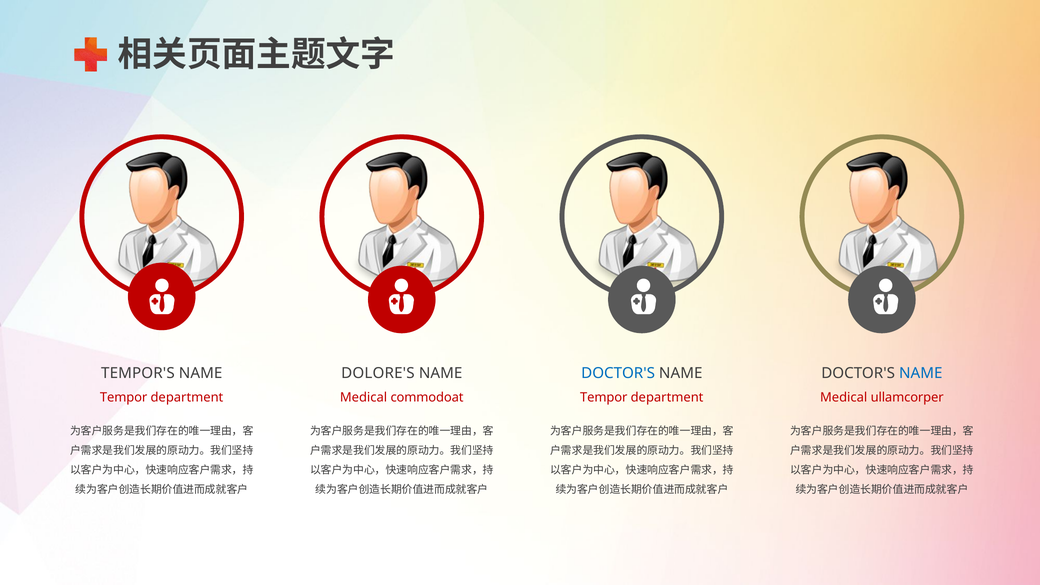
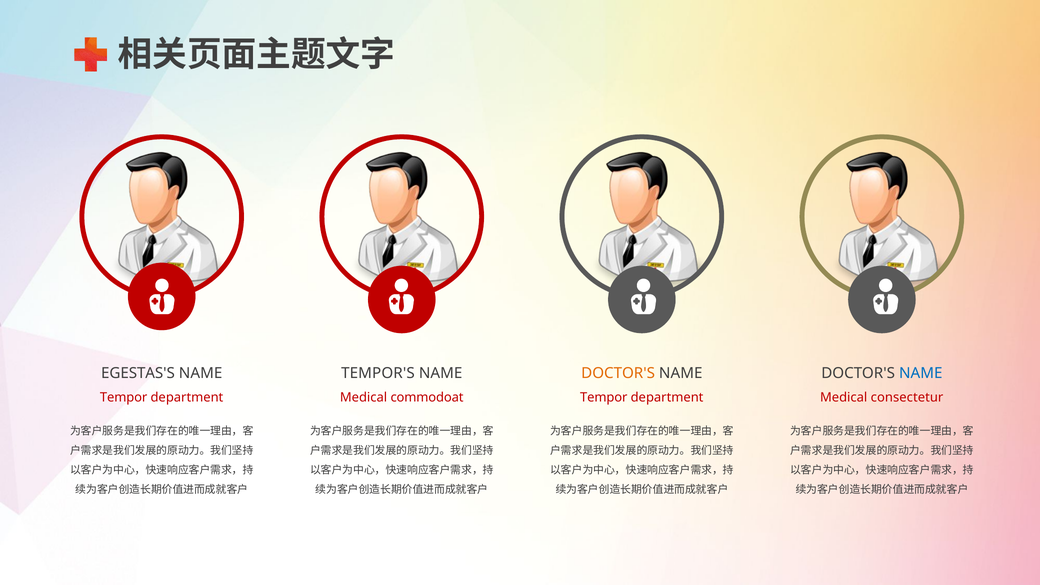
TEMPOR'S: TEMPOR'S -> EGESTAS'S
DOLORE'S: DOLORE'S -> TEMPOR'S
DOCTOR'S at (618, 373) colour: blue -> orange
ullamcorper: ullamcorper -> consectetur
